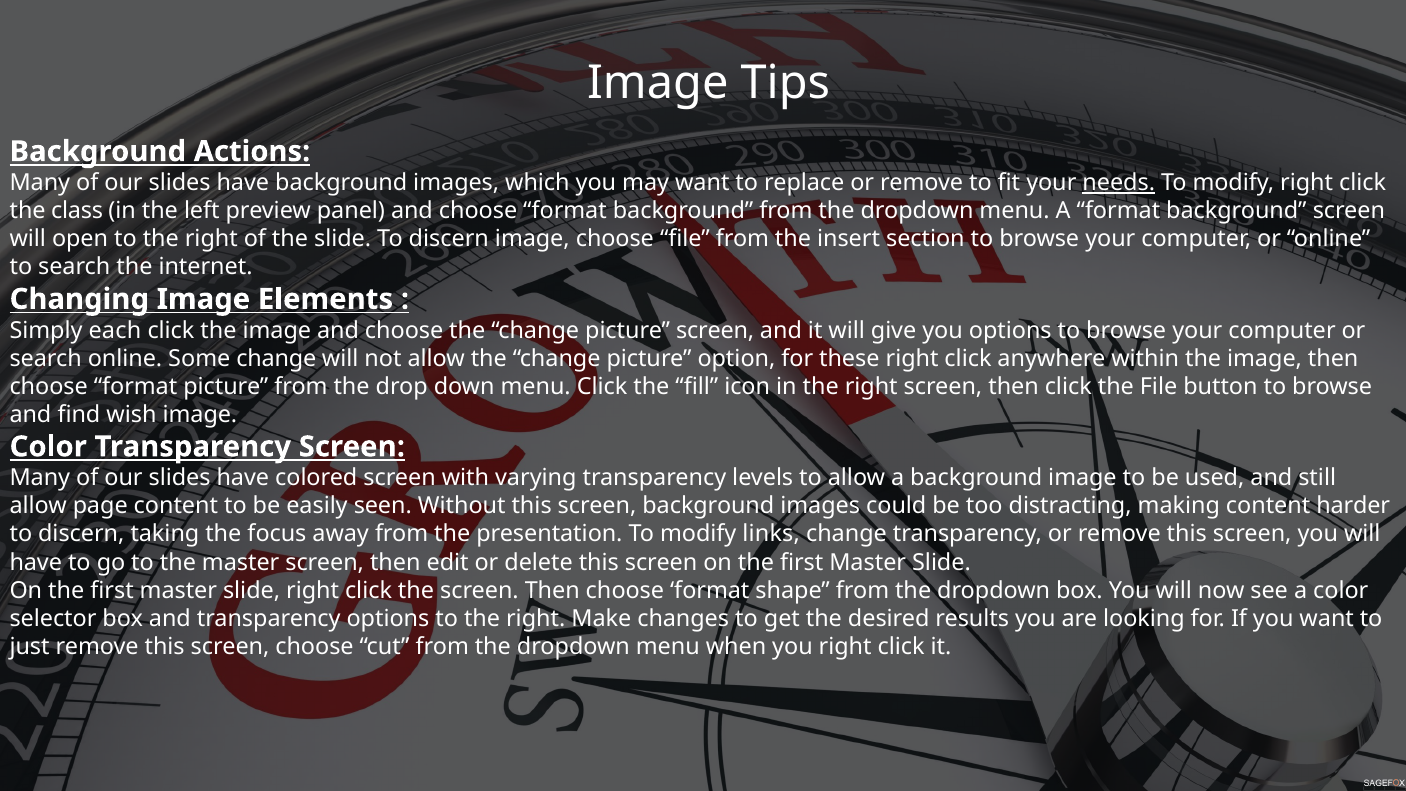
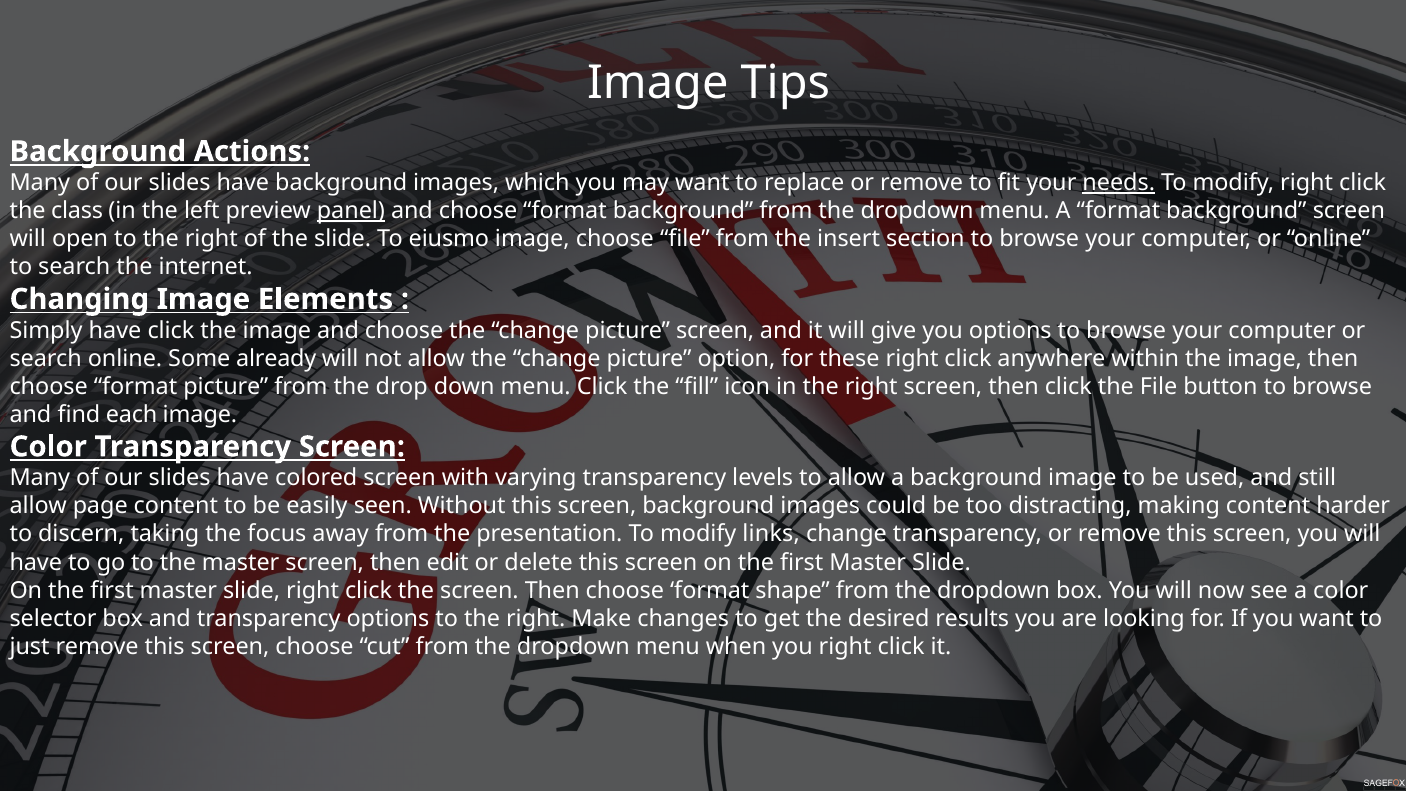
panel underline: none -> present
slide To discern: discern -> eiusmo
Simply each: each -> have
Some change: change -> already
wish: wish -> each
